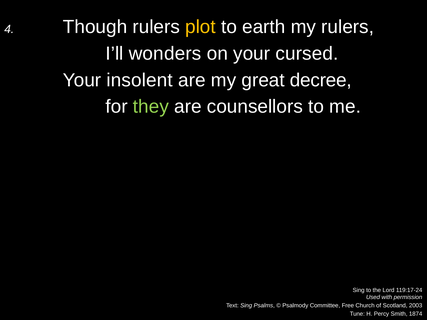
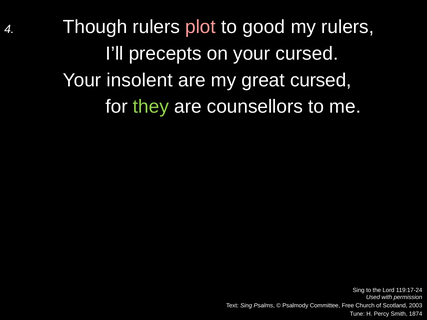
plot colour: yellow -> pink
earth: earth -> good
wonders: wonders -> precepts
great decree: decree -> cursed
